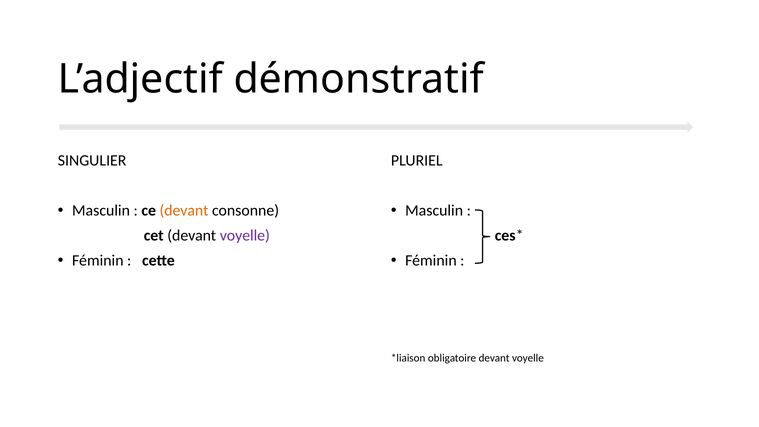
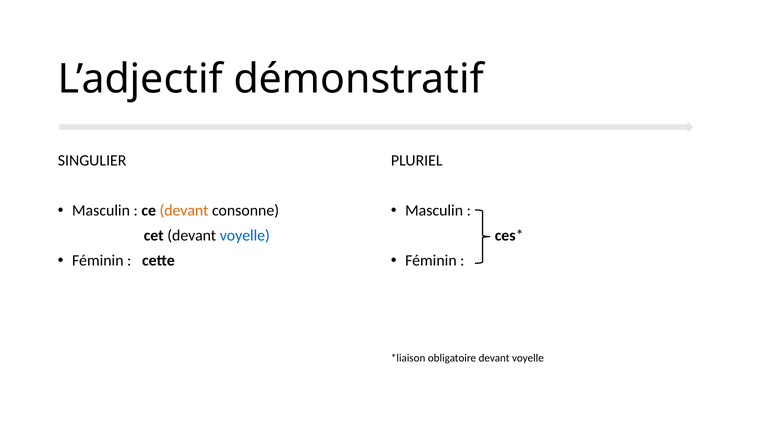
voyelle at (245, 236) colour: purple -> blue
